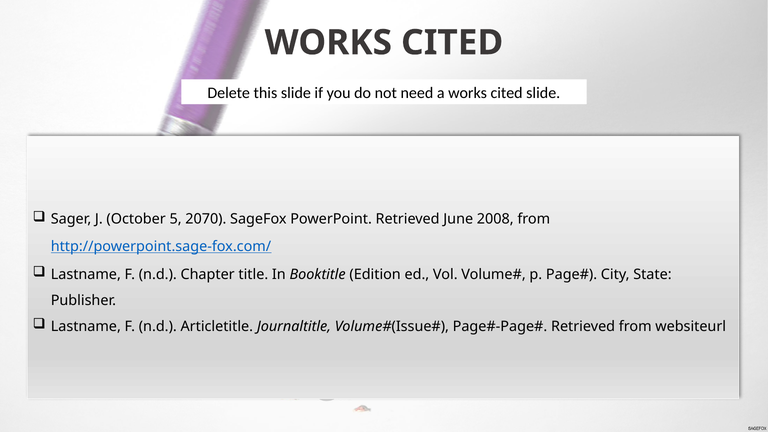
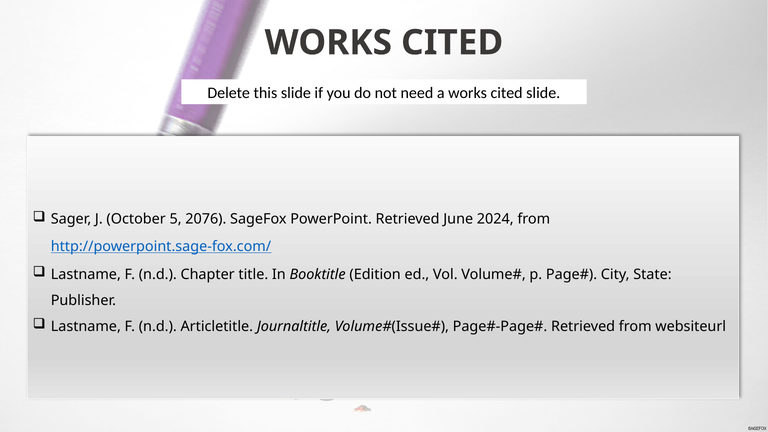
2070: 2070 -> 2076
2008: 2008 -> 2024
